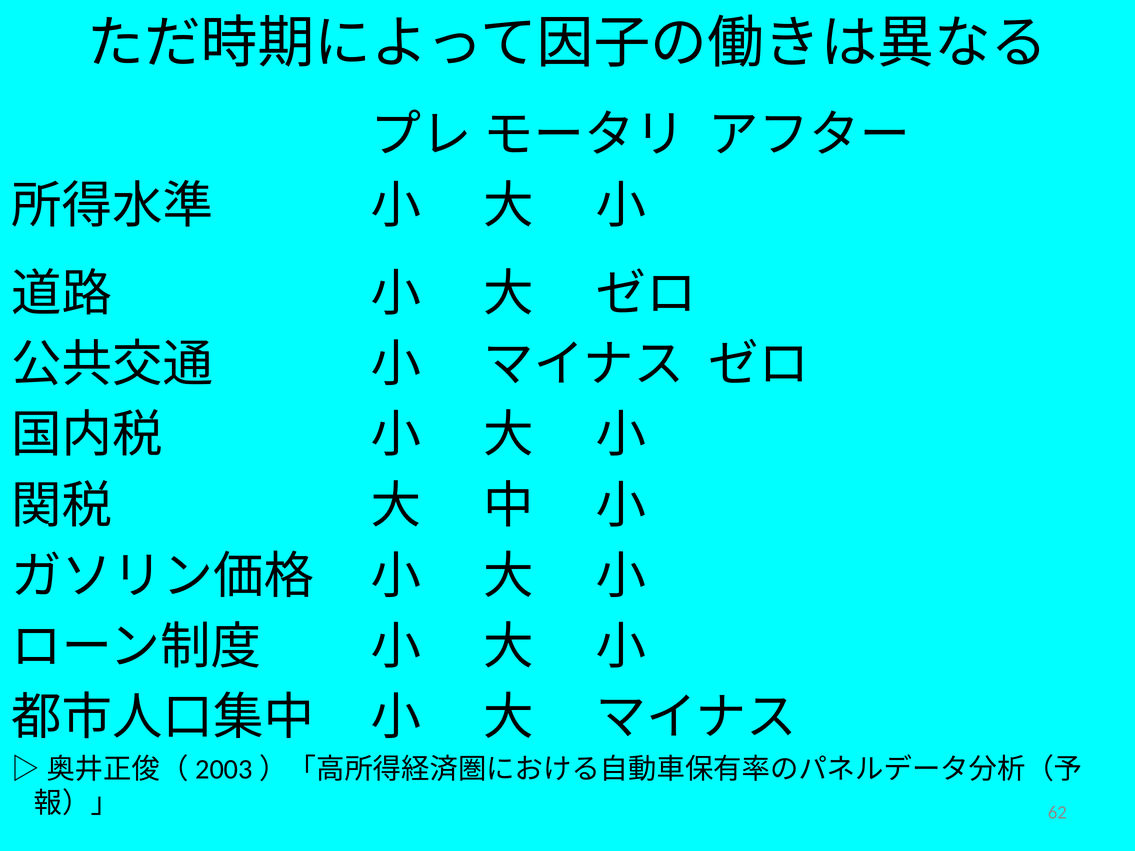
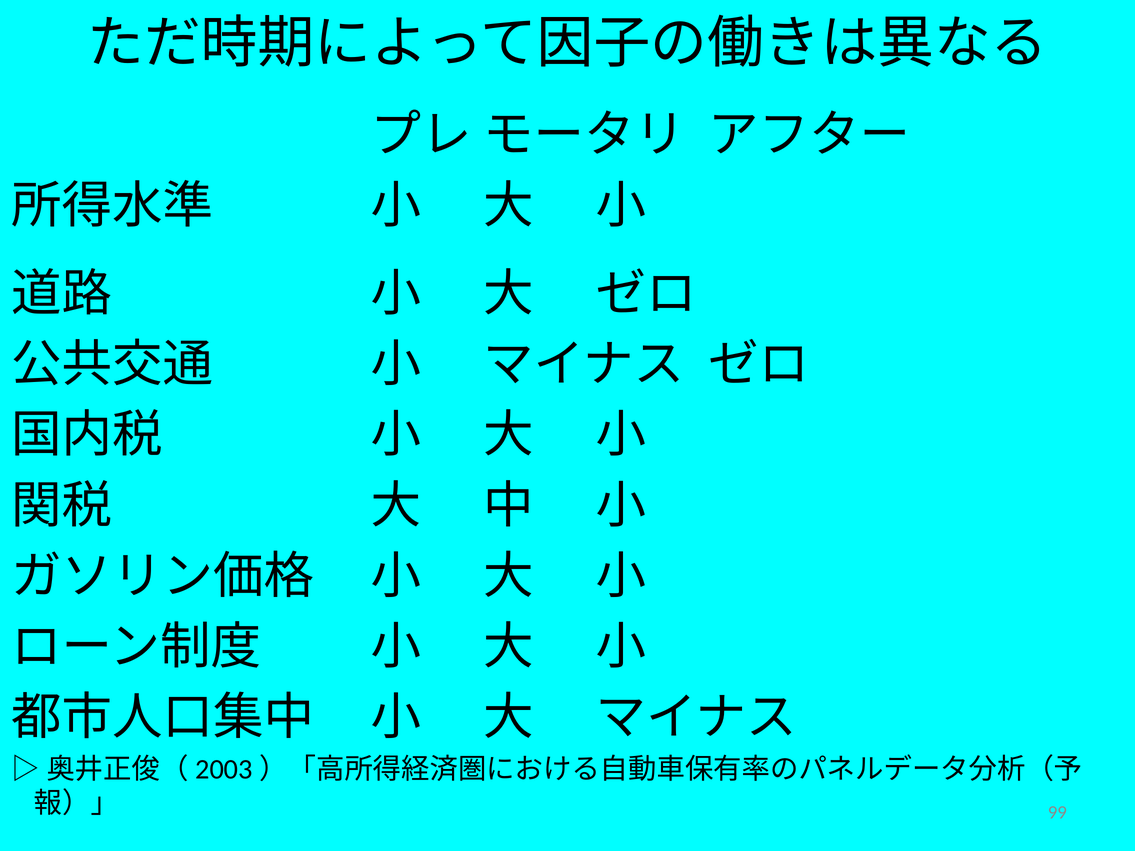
62: 62 -> 99
